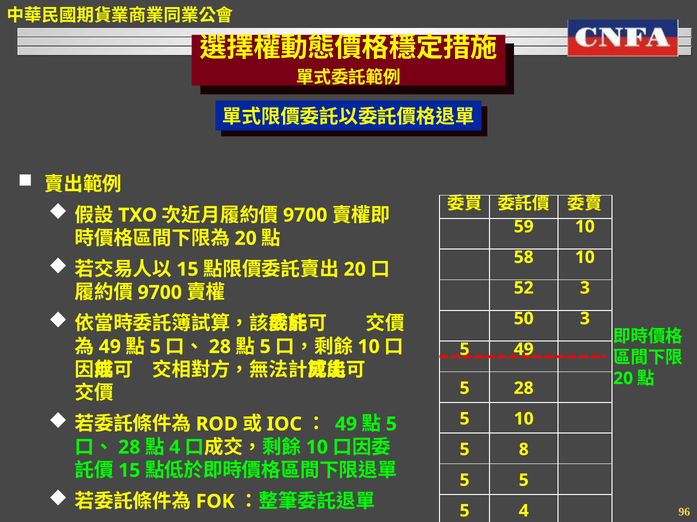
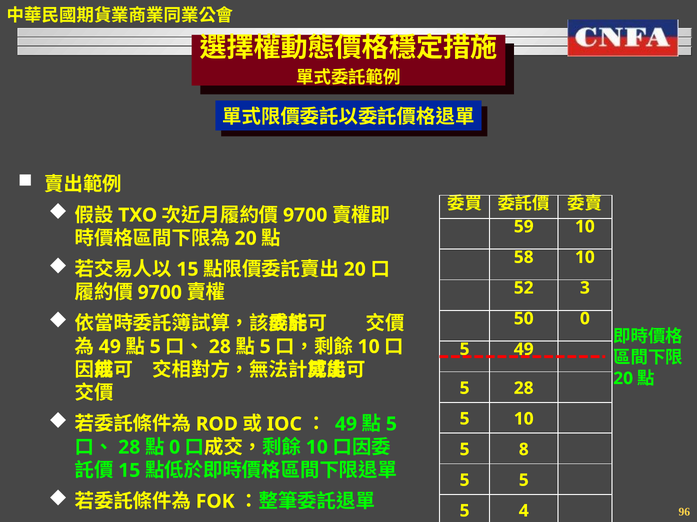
50 3: 3 -> 0
4 at (175, 448): 4 -> 0
